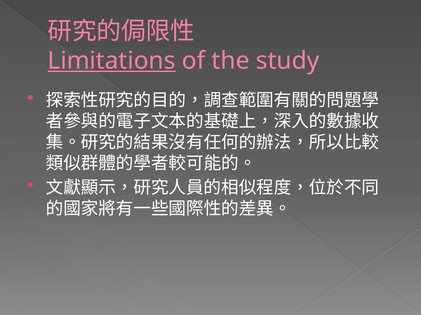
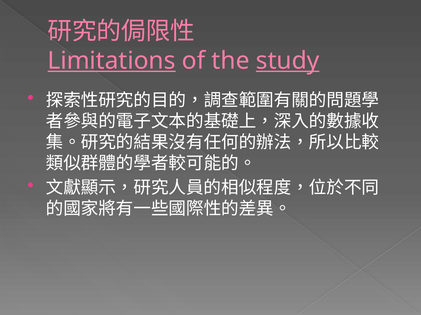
study underline: none -> present
